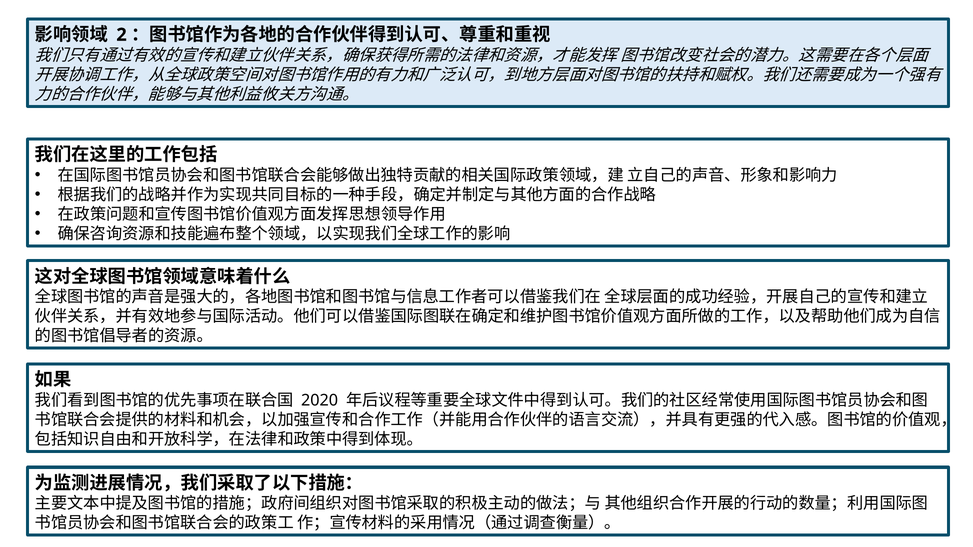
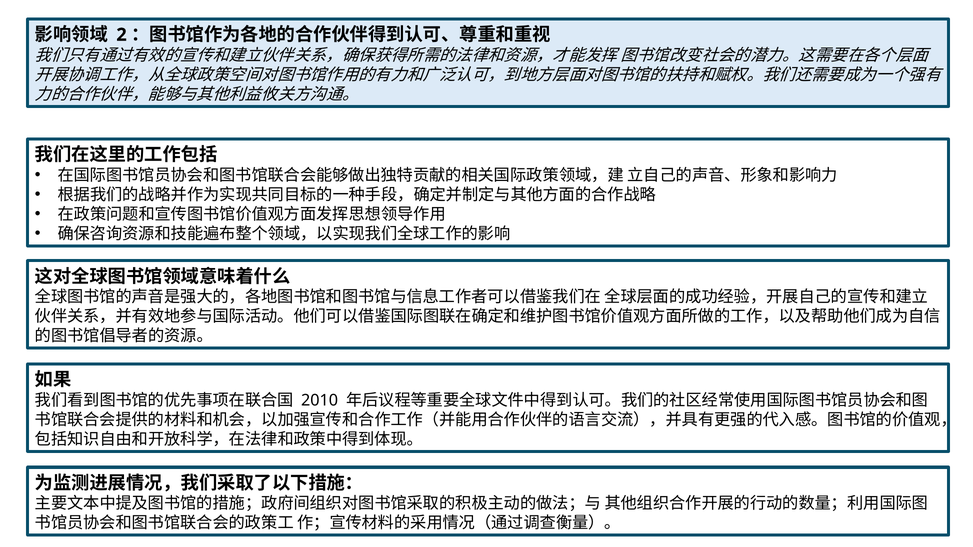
2020: 2020 -> 2010
